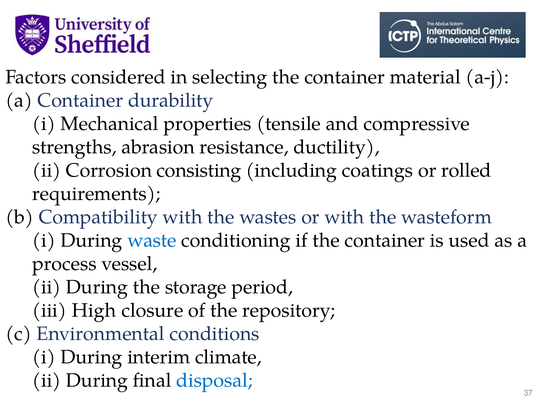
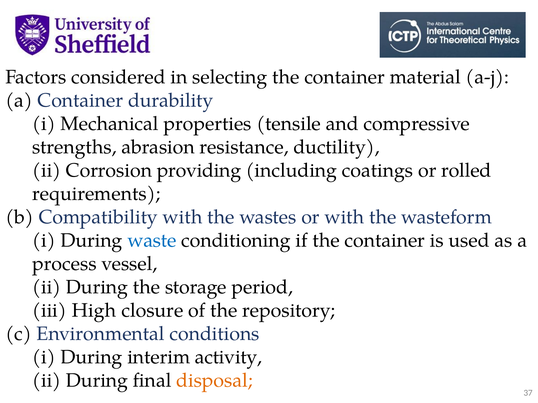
consisting: consisting -> providing
climate: climate -> activity
disposal colour: blue -> orange
